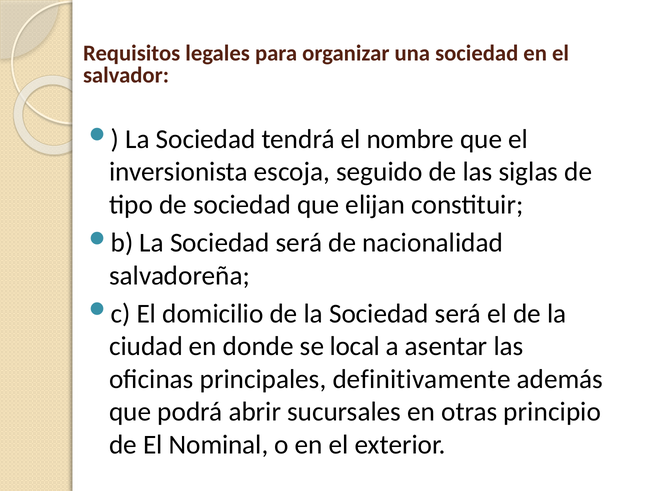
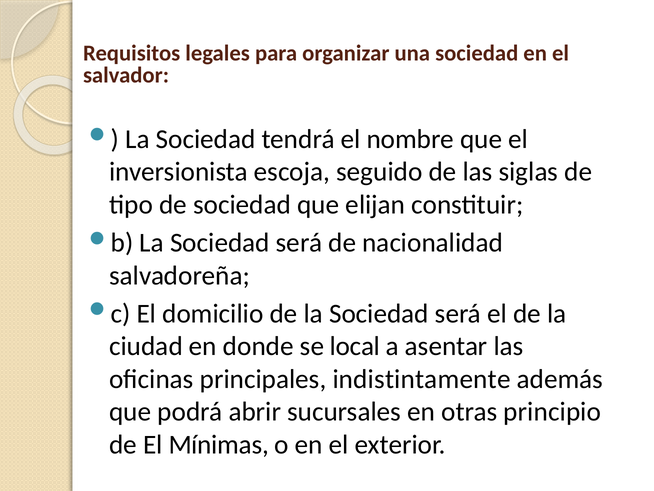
definitivamente: definitivamente -> indistintamente
Nominal: Nominal -> Mínimas
